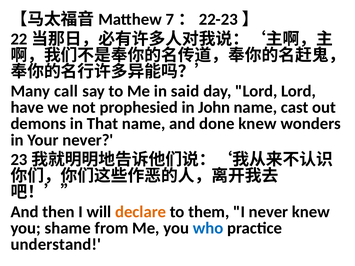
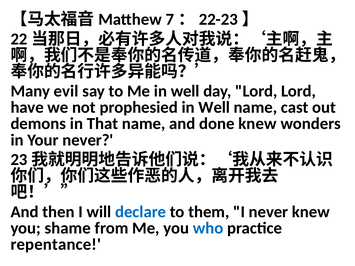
call: call -> evil
Me in said: said -> well
prophesied in John: John -> Well
declare colour: orange -> blue
understand: understand -> repentance
